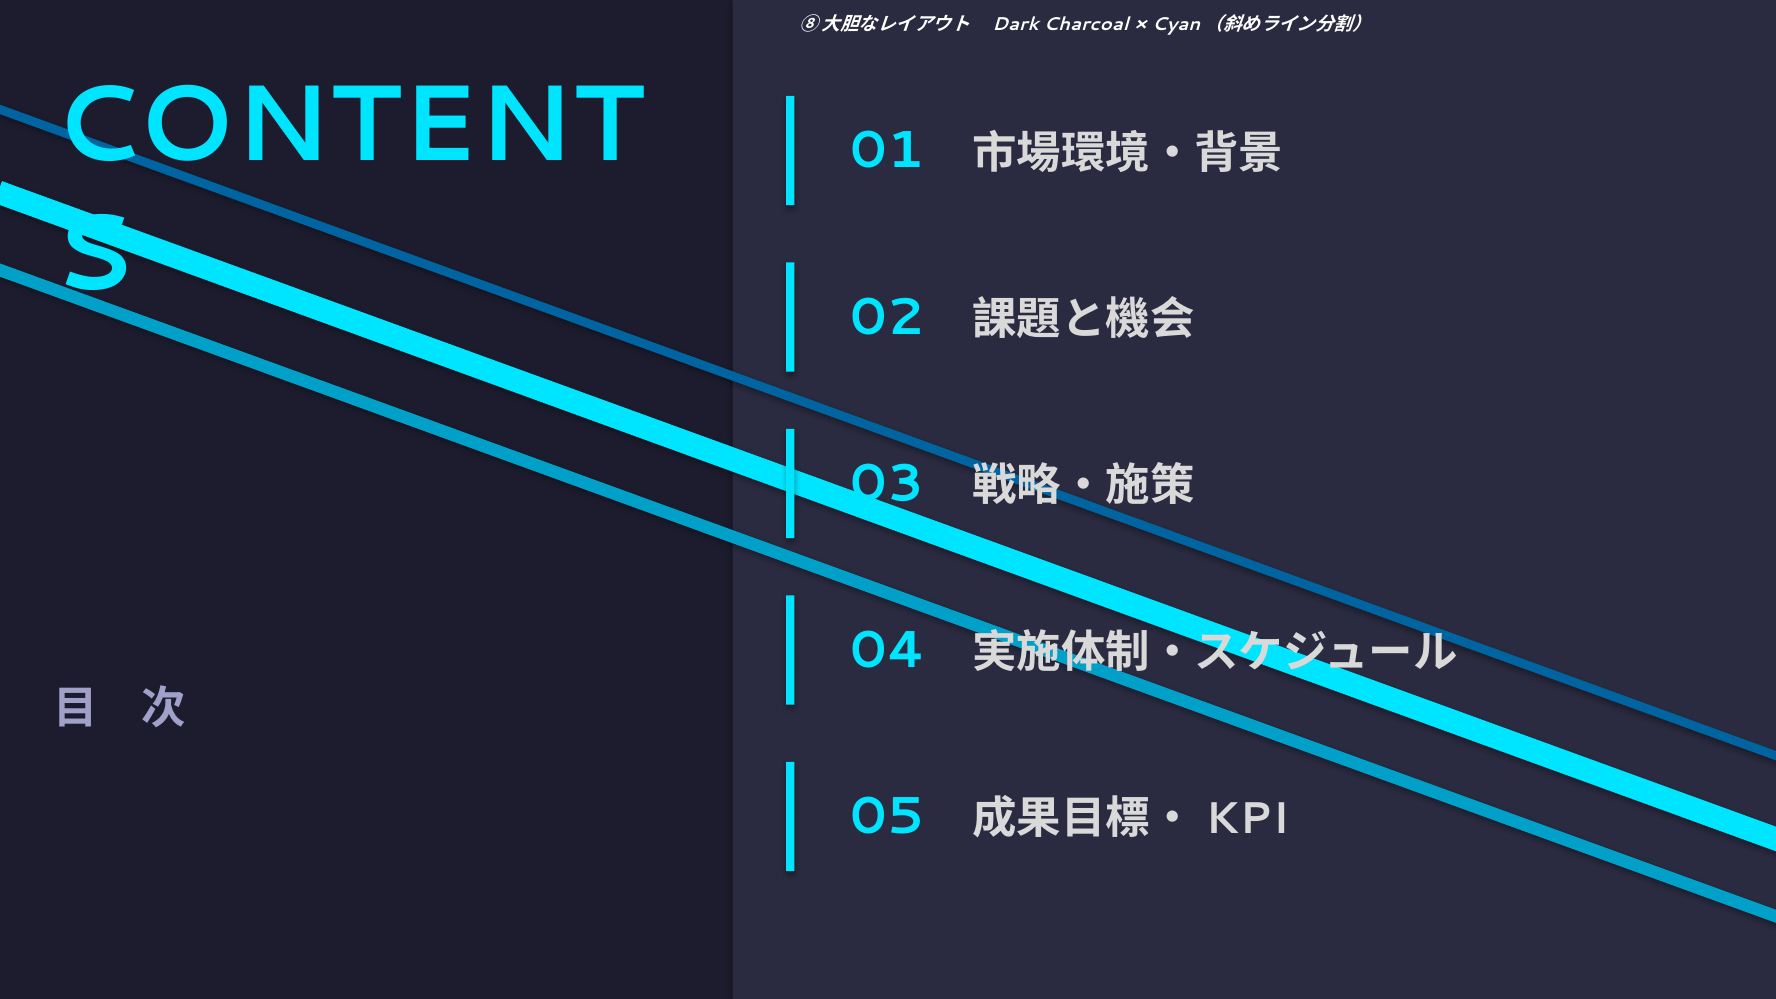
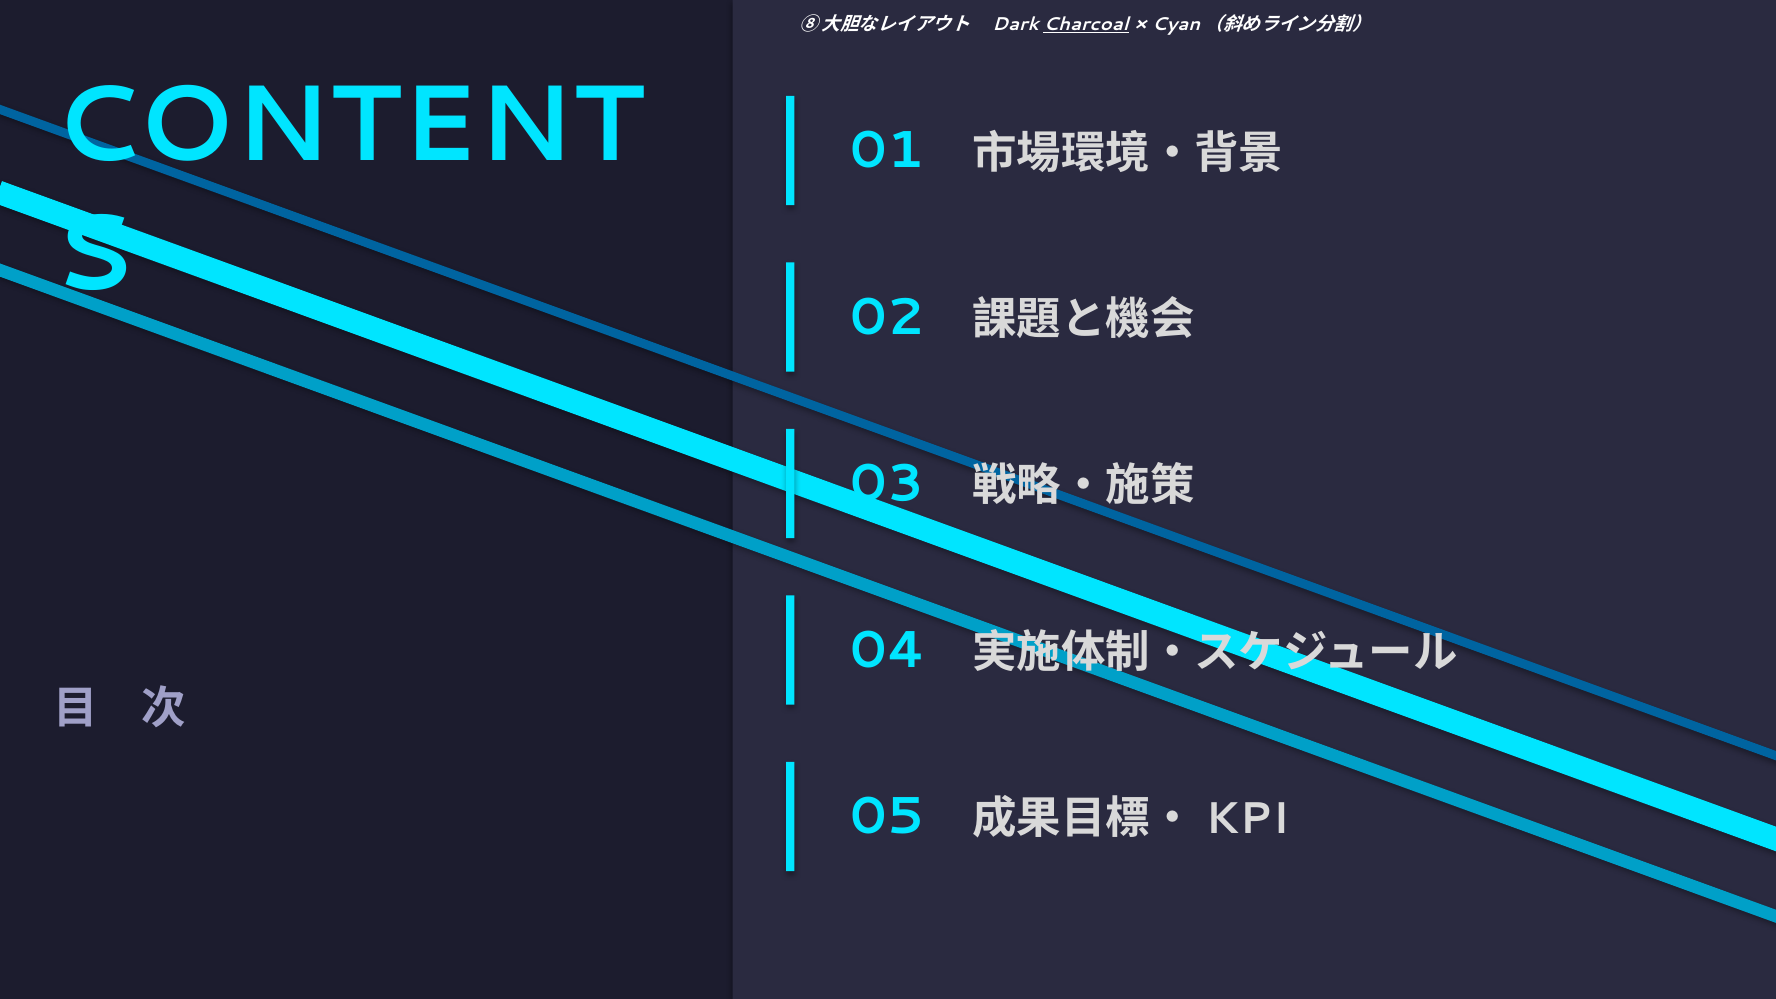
Charcoal underline: none -> present
